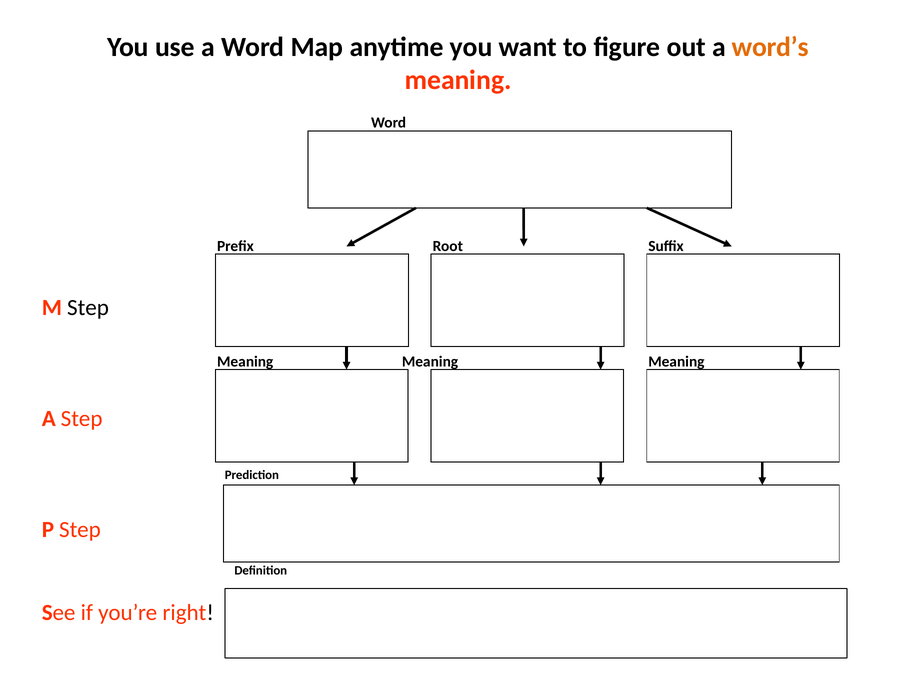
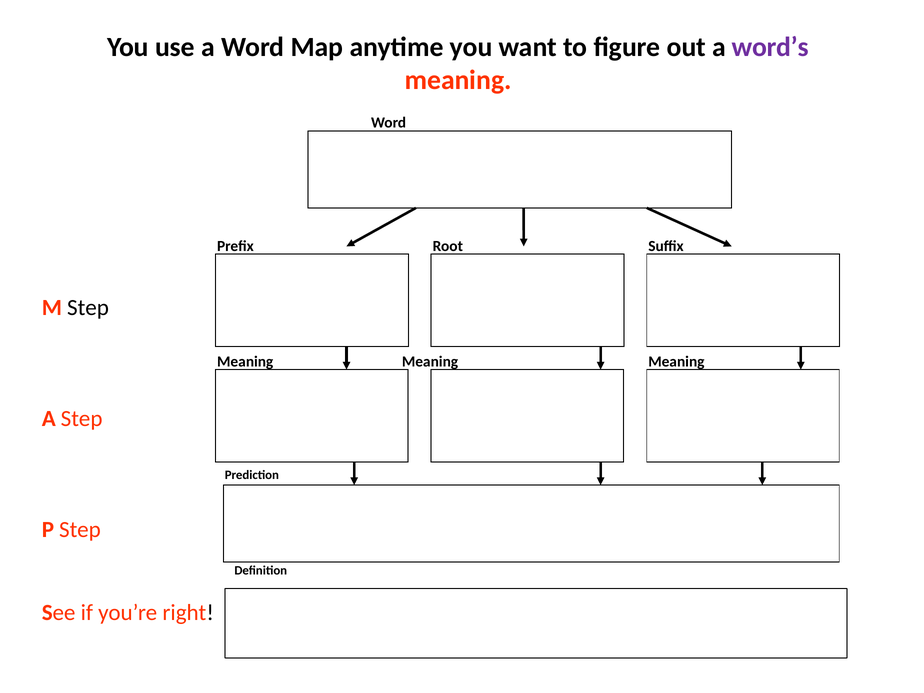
word’s colour: orange -> purple
